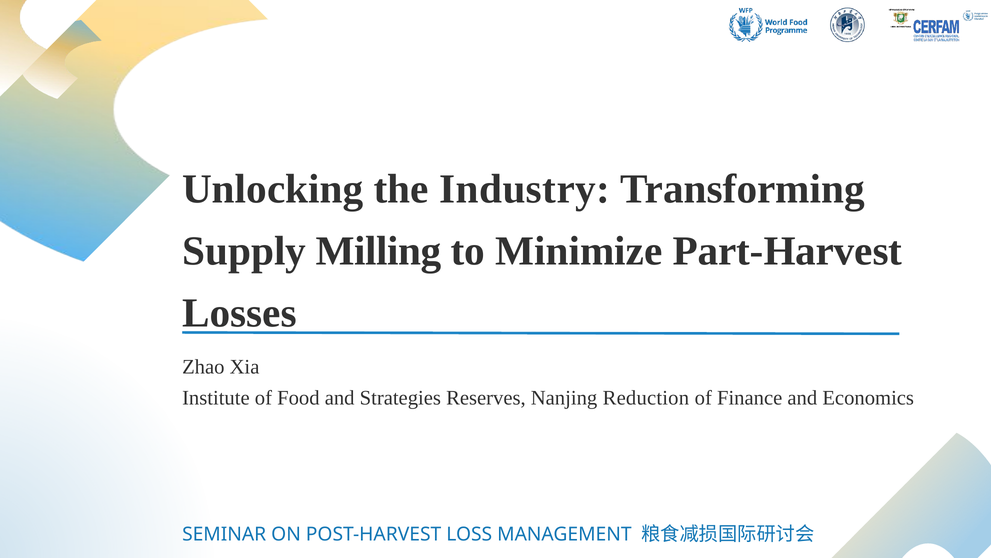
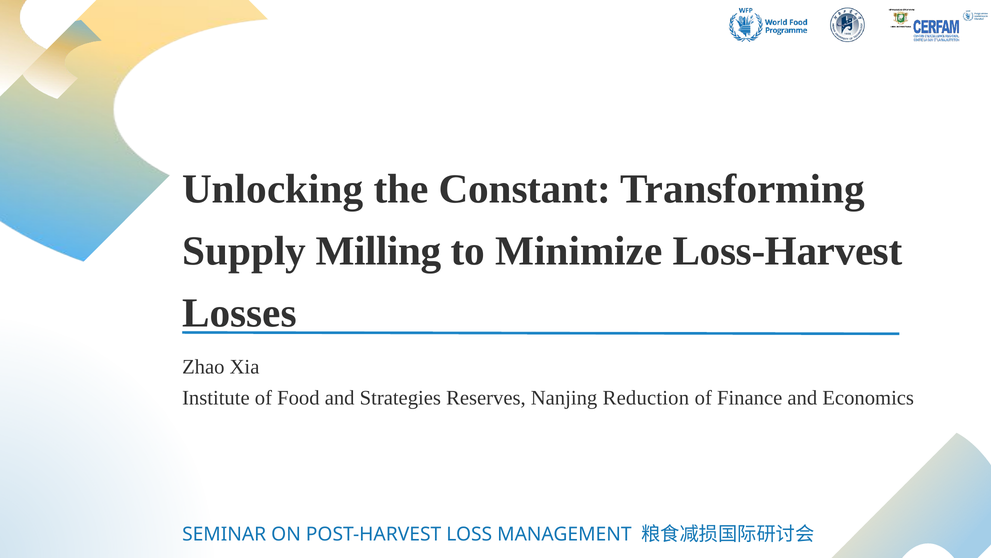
Industry: Industry -> Constant
Part-Harvest: Part-Harvest -> Loss-Harvest
